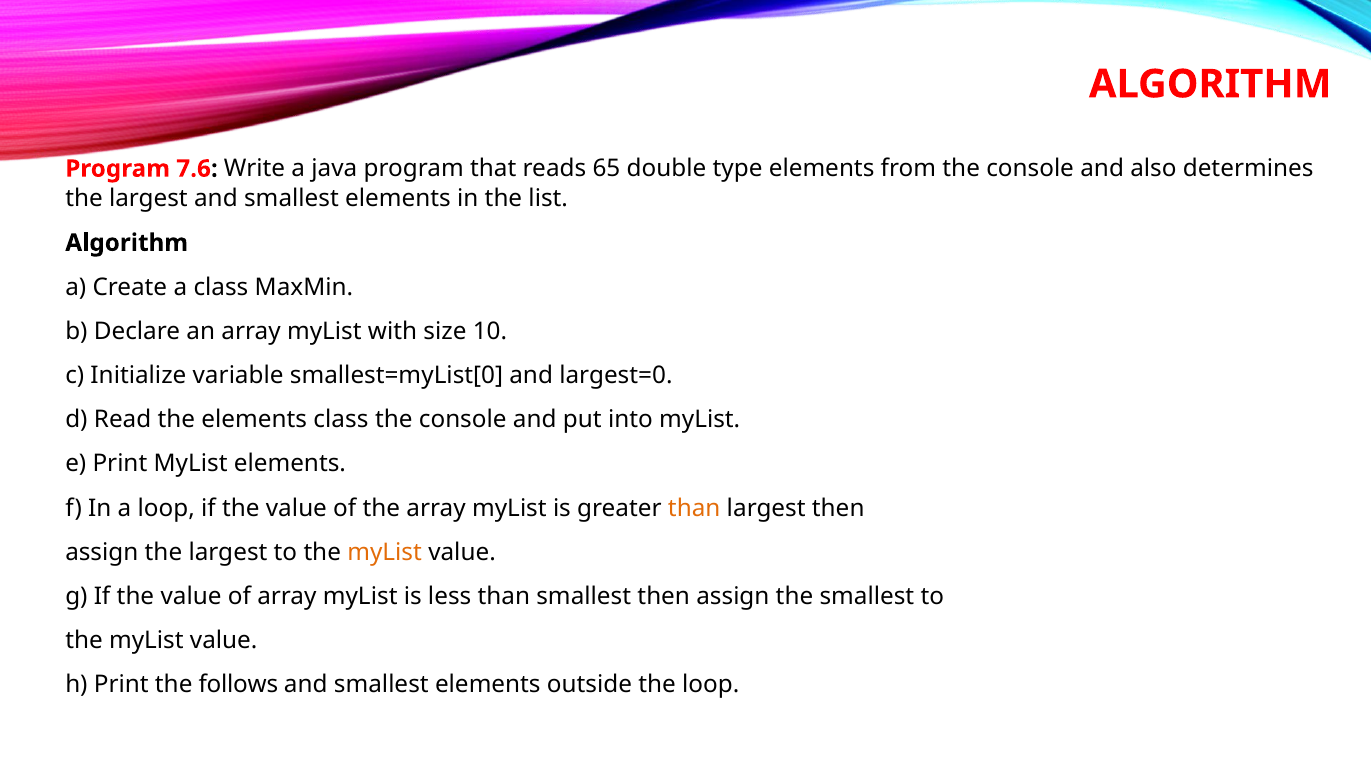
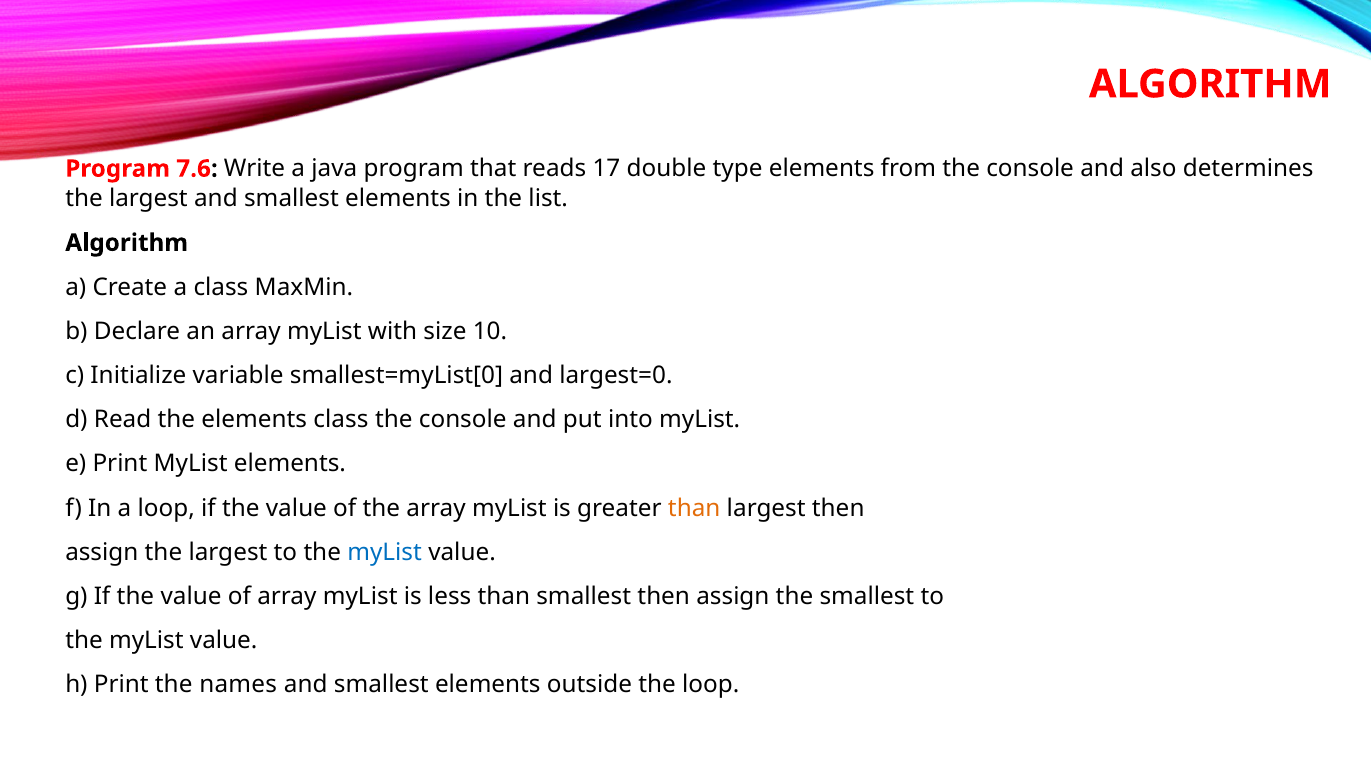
65: 65 -> 17
myList at (385, 552) colour: orange -> blue
follows: follows -> names
